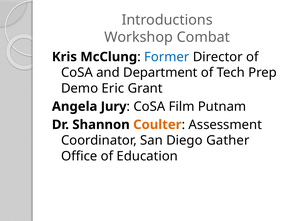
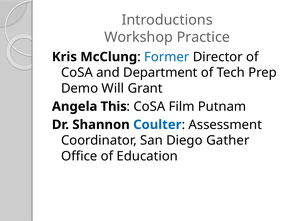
Combat: Combat -> Practice
Eric: Eric -> Will
Jury: Jury -> This
Coulter colour: orange -> blue
